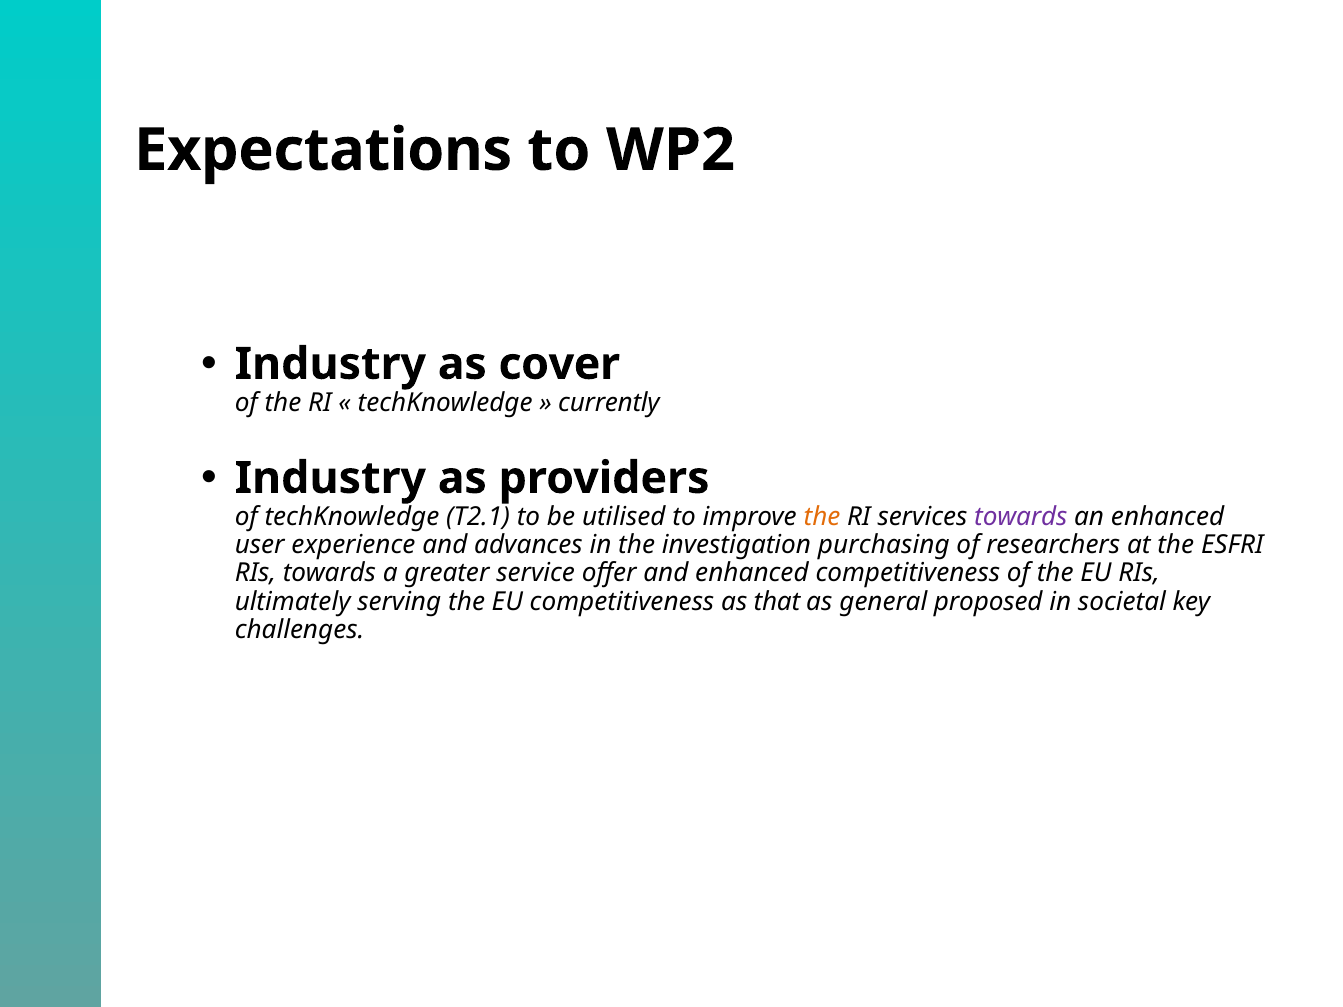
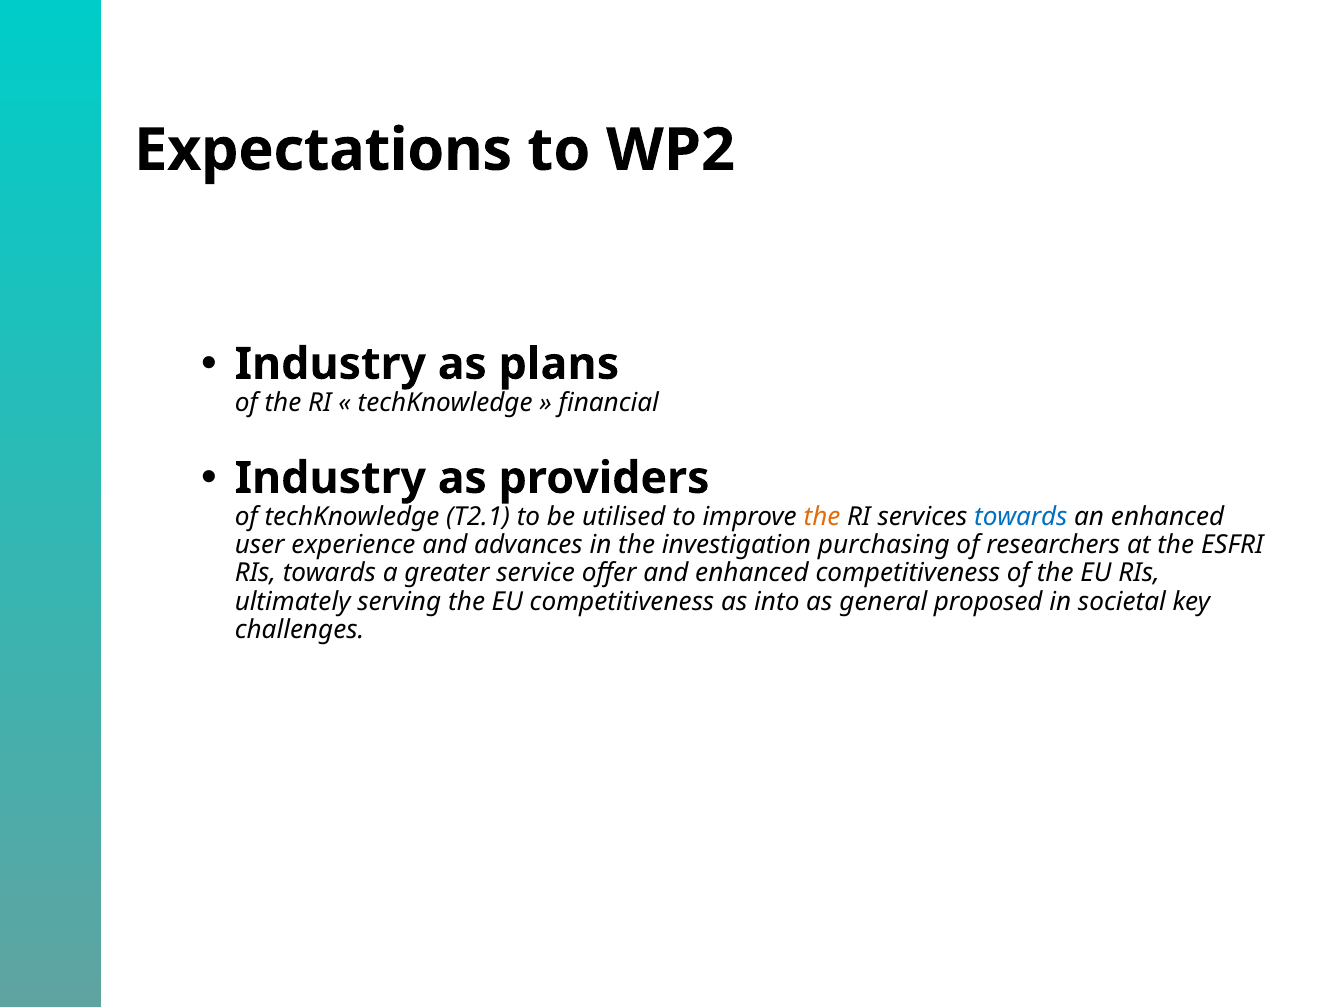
cover: cover -> plans
currently: currently -> financial
towards at (1021, 517) colour: purple -> blue
that: that -> into
